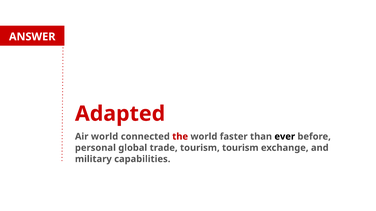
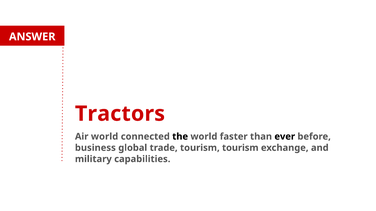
Adapted: Adapted -> Tractors
the colour: red -> black
personal: personal -> business
